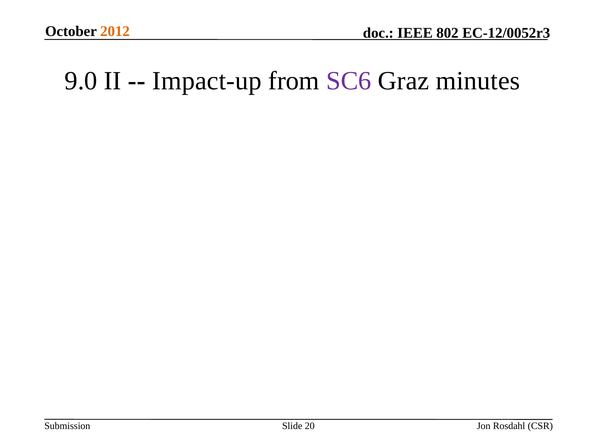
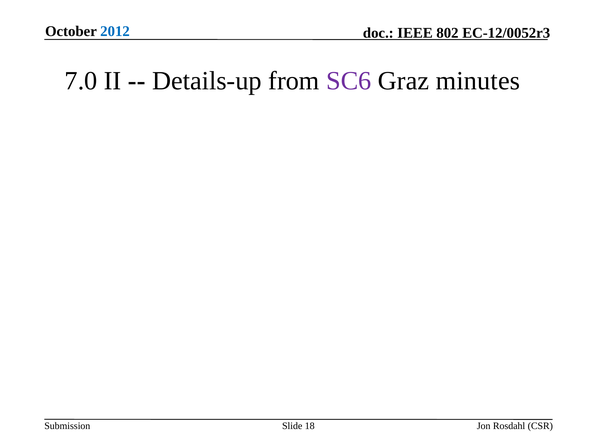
2012 colour: orange -> blue
9.0: 9.0 -> 7.0
Impact-up: Impact-up -> Details-up
20: 20 -> 18
